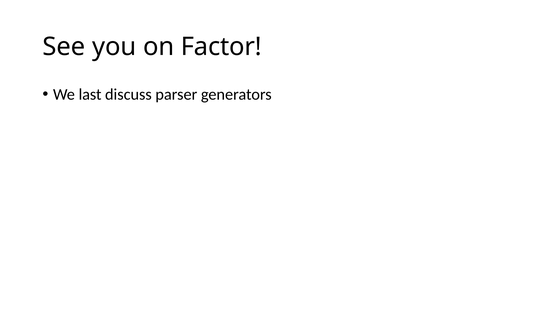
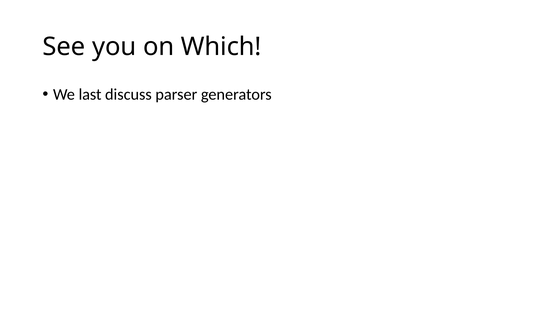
Factor: Factor -> Which
